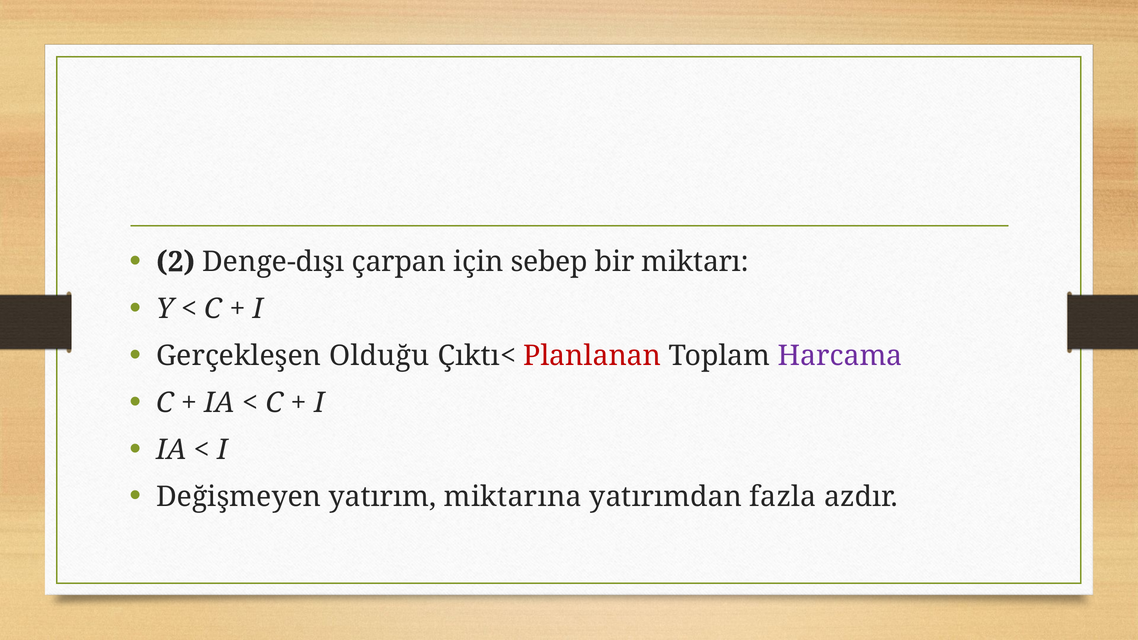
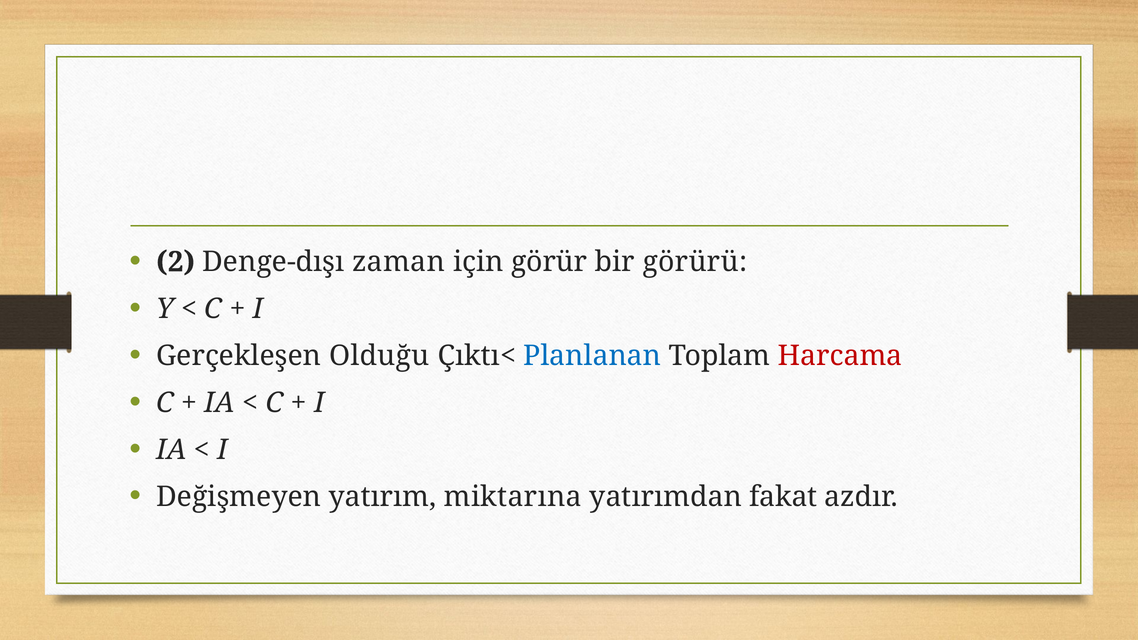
çarpan: çarpan -> zaman
sebep: sebep -> görür
miktarı: miktarı -> görürü
Planlanan colour: red -> blue
Harcama colour: purple -> red
fazla: fazla -> fakat
